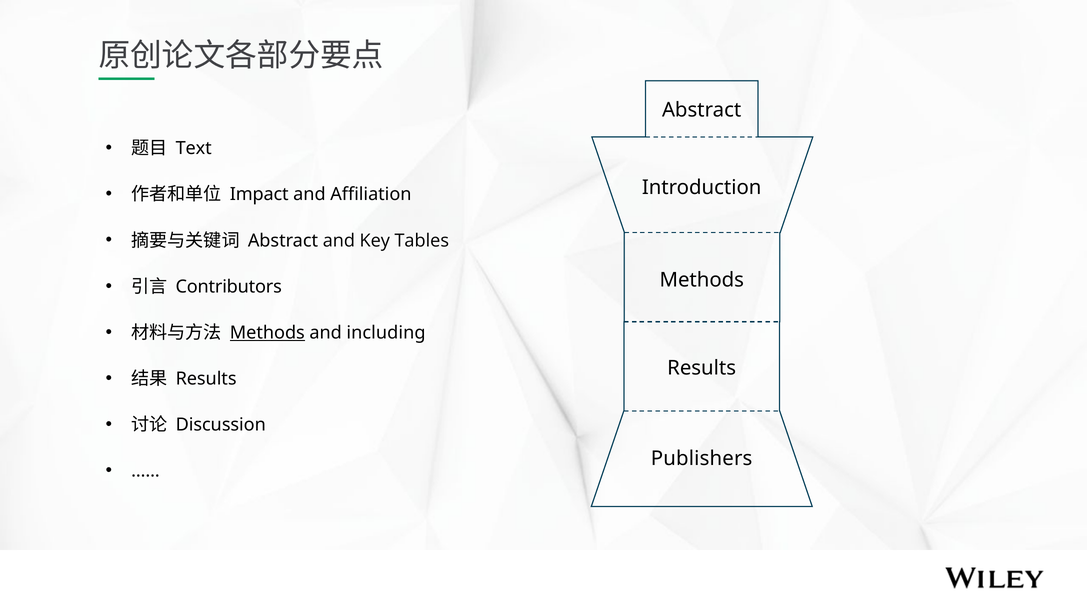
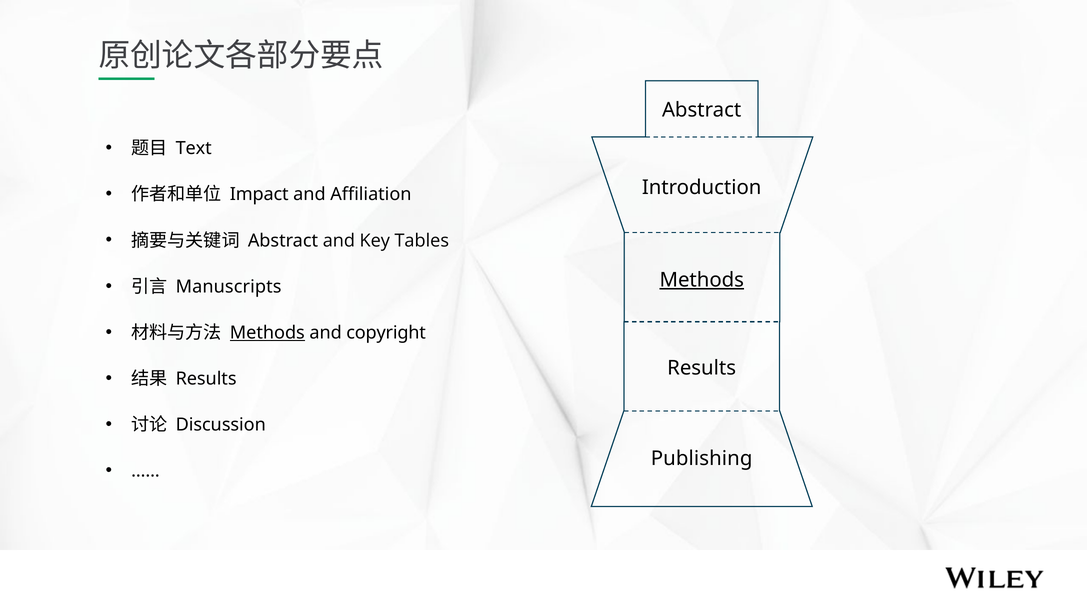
Methods at (702, 280) underline: none -> present
Contributors: Contributors -> Manuscripts
including: including -> copyright
Publishers: Publishers -> Publishing
